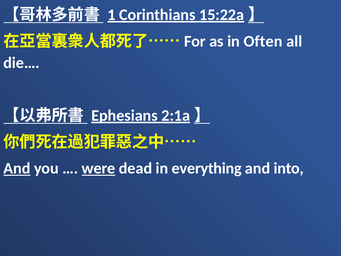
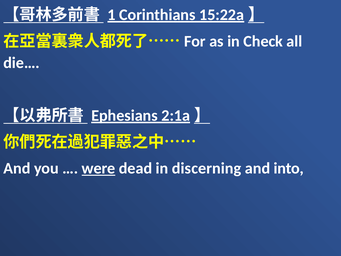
Often: Often -> Check
And at (17, 168) underline: present -> none
everything: everything -> discerning
